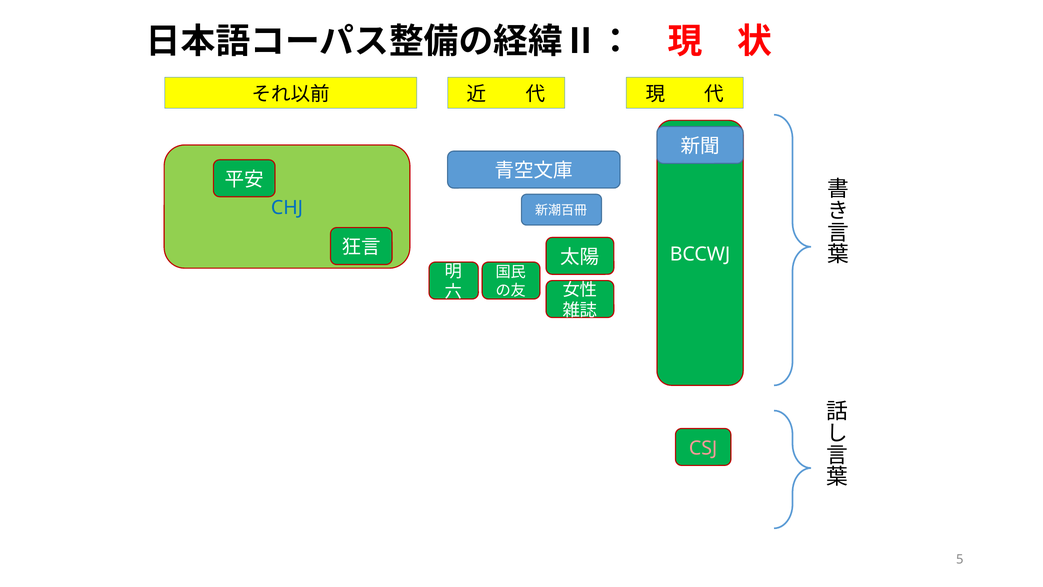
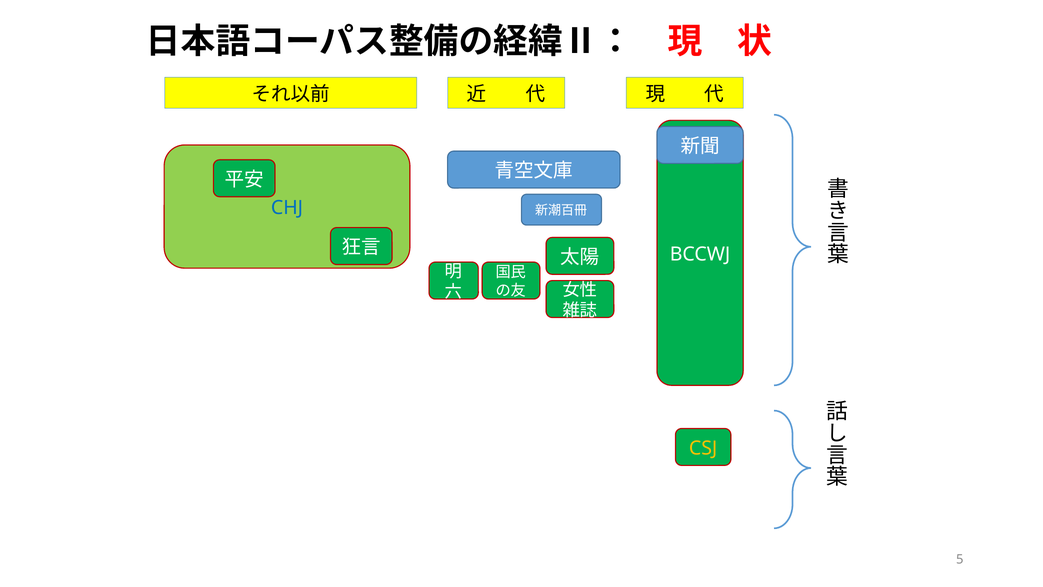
CSJ colour: pink -> yellow
